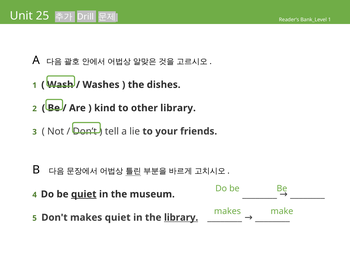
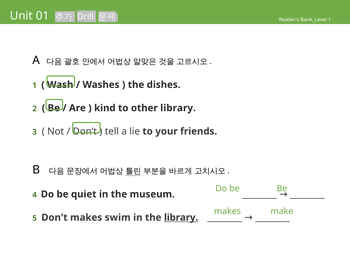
25: 25 -> 01
quiet at (84, 195) underline: present -> none
makes quiet: quiet -> swim
